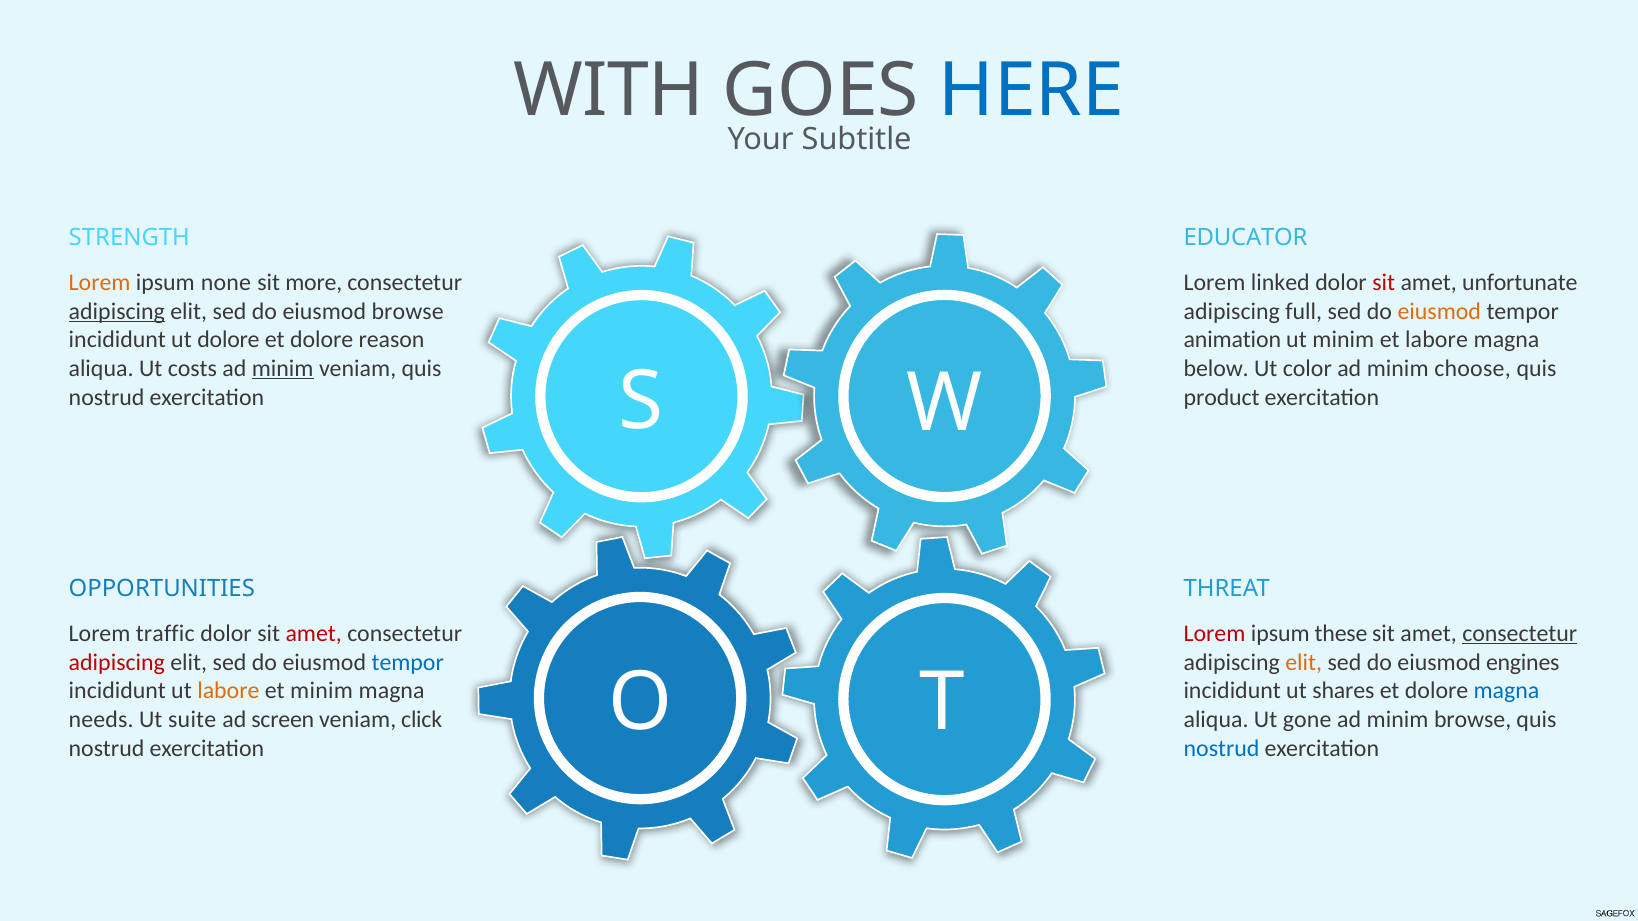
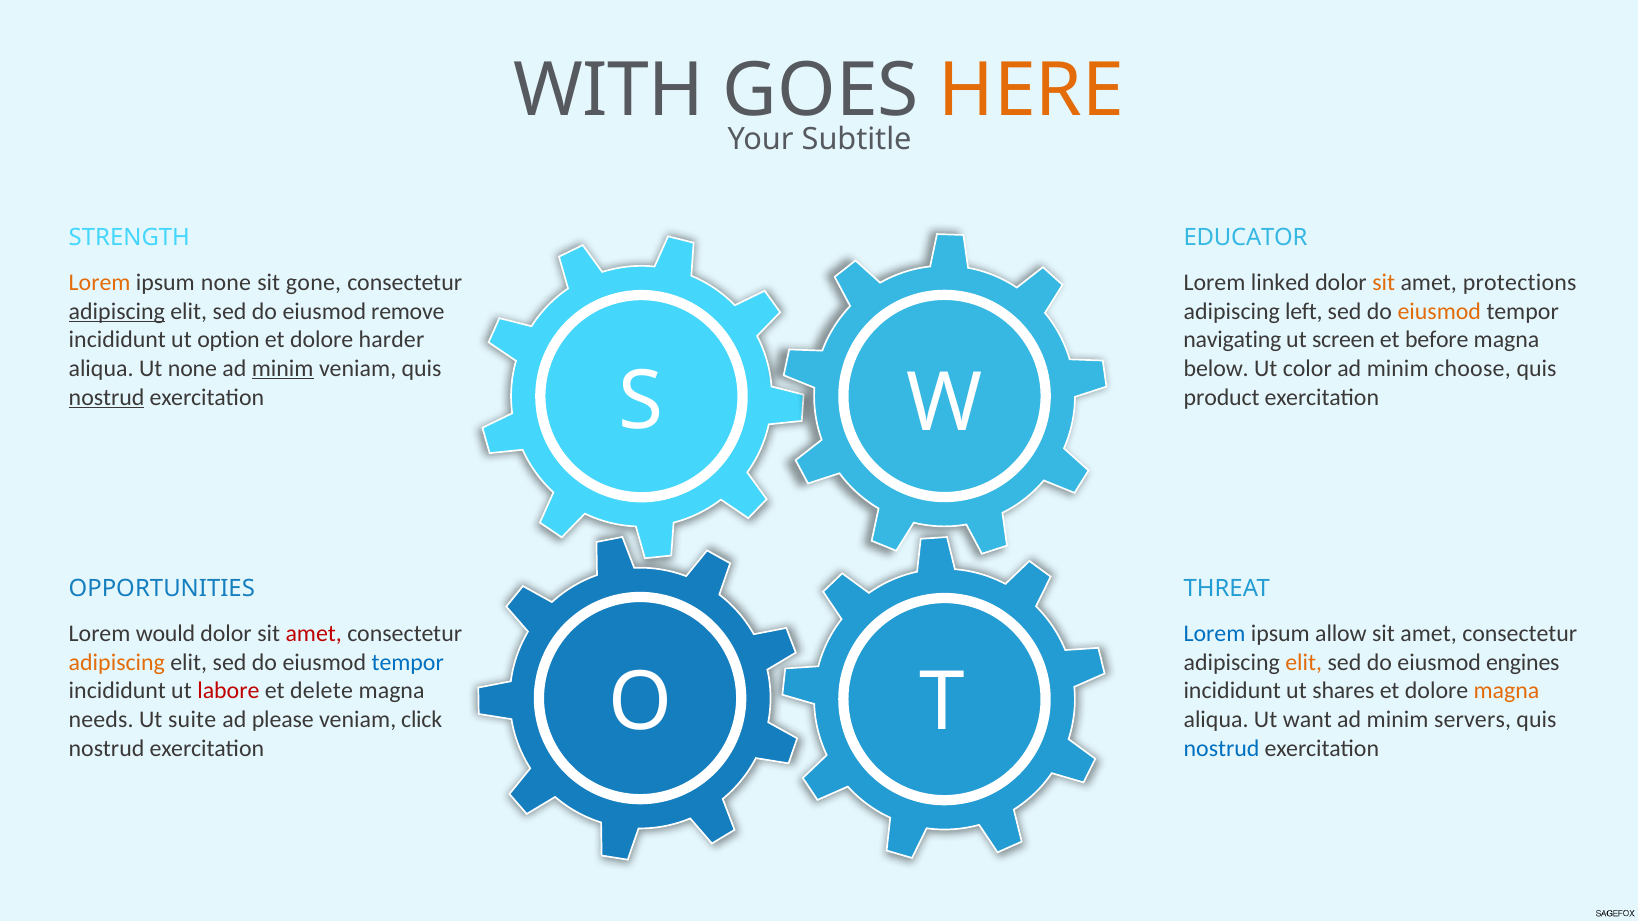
HERE colour: blue -> orange
more: more -> gone
sit at (1384, 283) colour: red -> orange
unfortunate: unfortunate -> protections
eiusmod browse: browse -> remove
full: full -> left
ut dolore: dolore -> option
reason: reason -> harder
animation: animation -> navigating
ut minim: minim -> screen
et labore: labore -> before
Ut costs: costs -> none
nostrud at (107, 397) underline: none -> present
traffic: traffic -> would
Lorem at (1214, 634) colour: red -> blue
these: these -> allow
consectetur at (1520, 634) underline: present -> none
adipiscing at (117, 662) colour: red -> orange
labore at (228, 691) colour: orange -> red
et minim: minim -> delete
magna at (1506, 691) colour: blue -> orange
screen: screen -> please
gone: gone -> want
minim browse: browse -> servers
